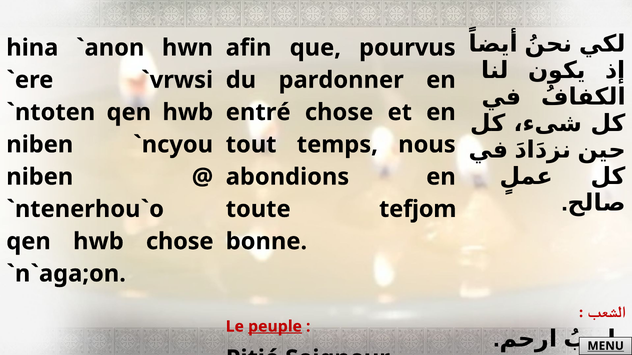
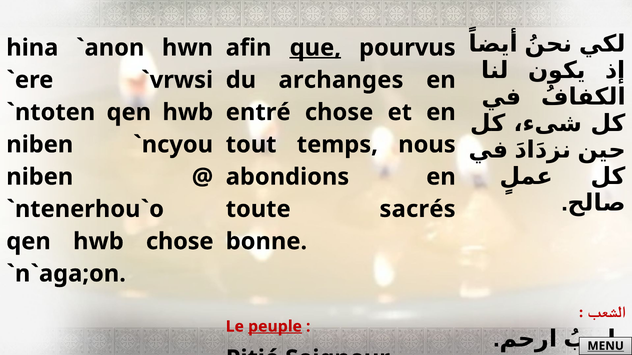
que underline: none -> present
pardonner: pardonner -> archanges
tefjom: tefjom -> sacrés
